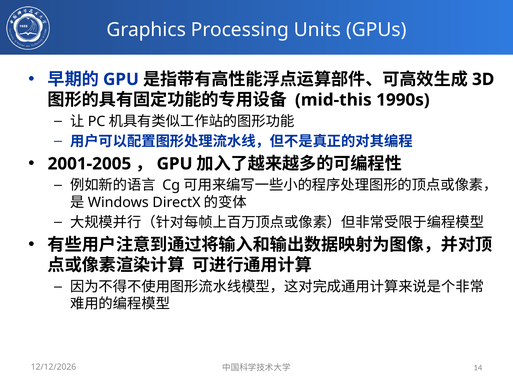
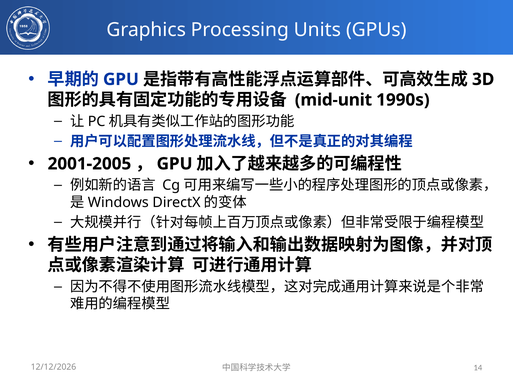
mid-this: mid-this -> mid-unit
